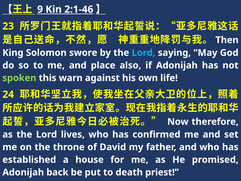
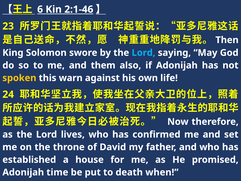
9: 9 -> 6
place: place -> them
spoken colour: light green -> yellow
back: back -> time
priest: priest -> when
